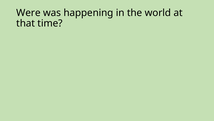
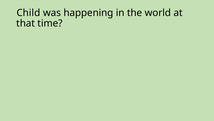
Were: Were -> Child
